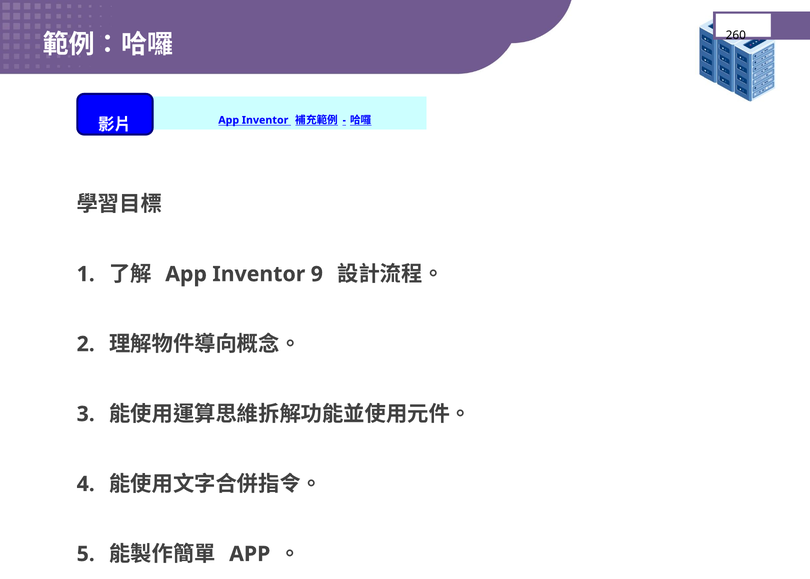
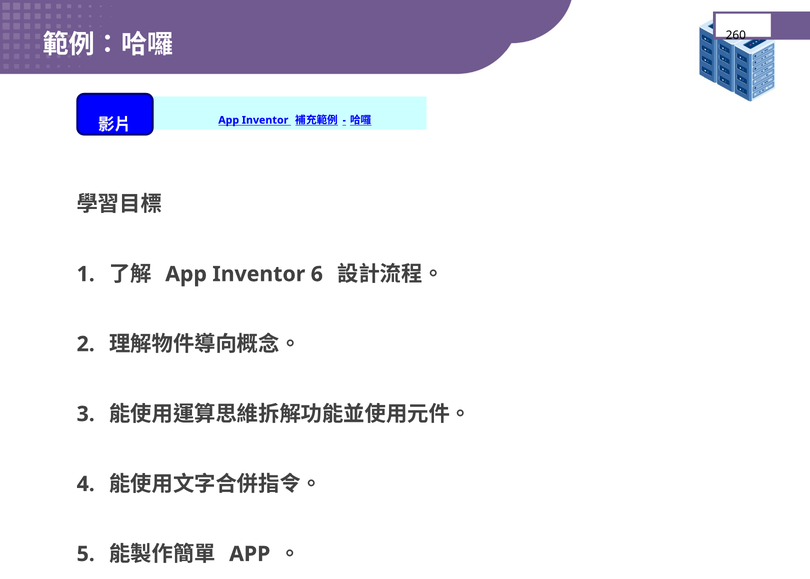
9: 9 -> 6
